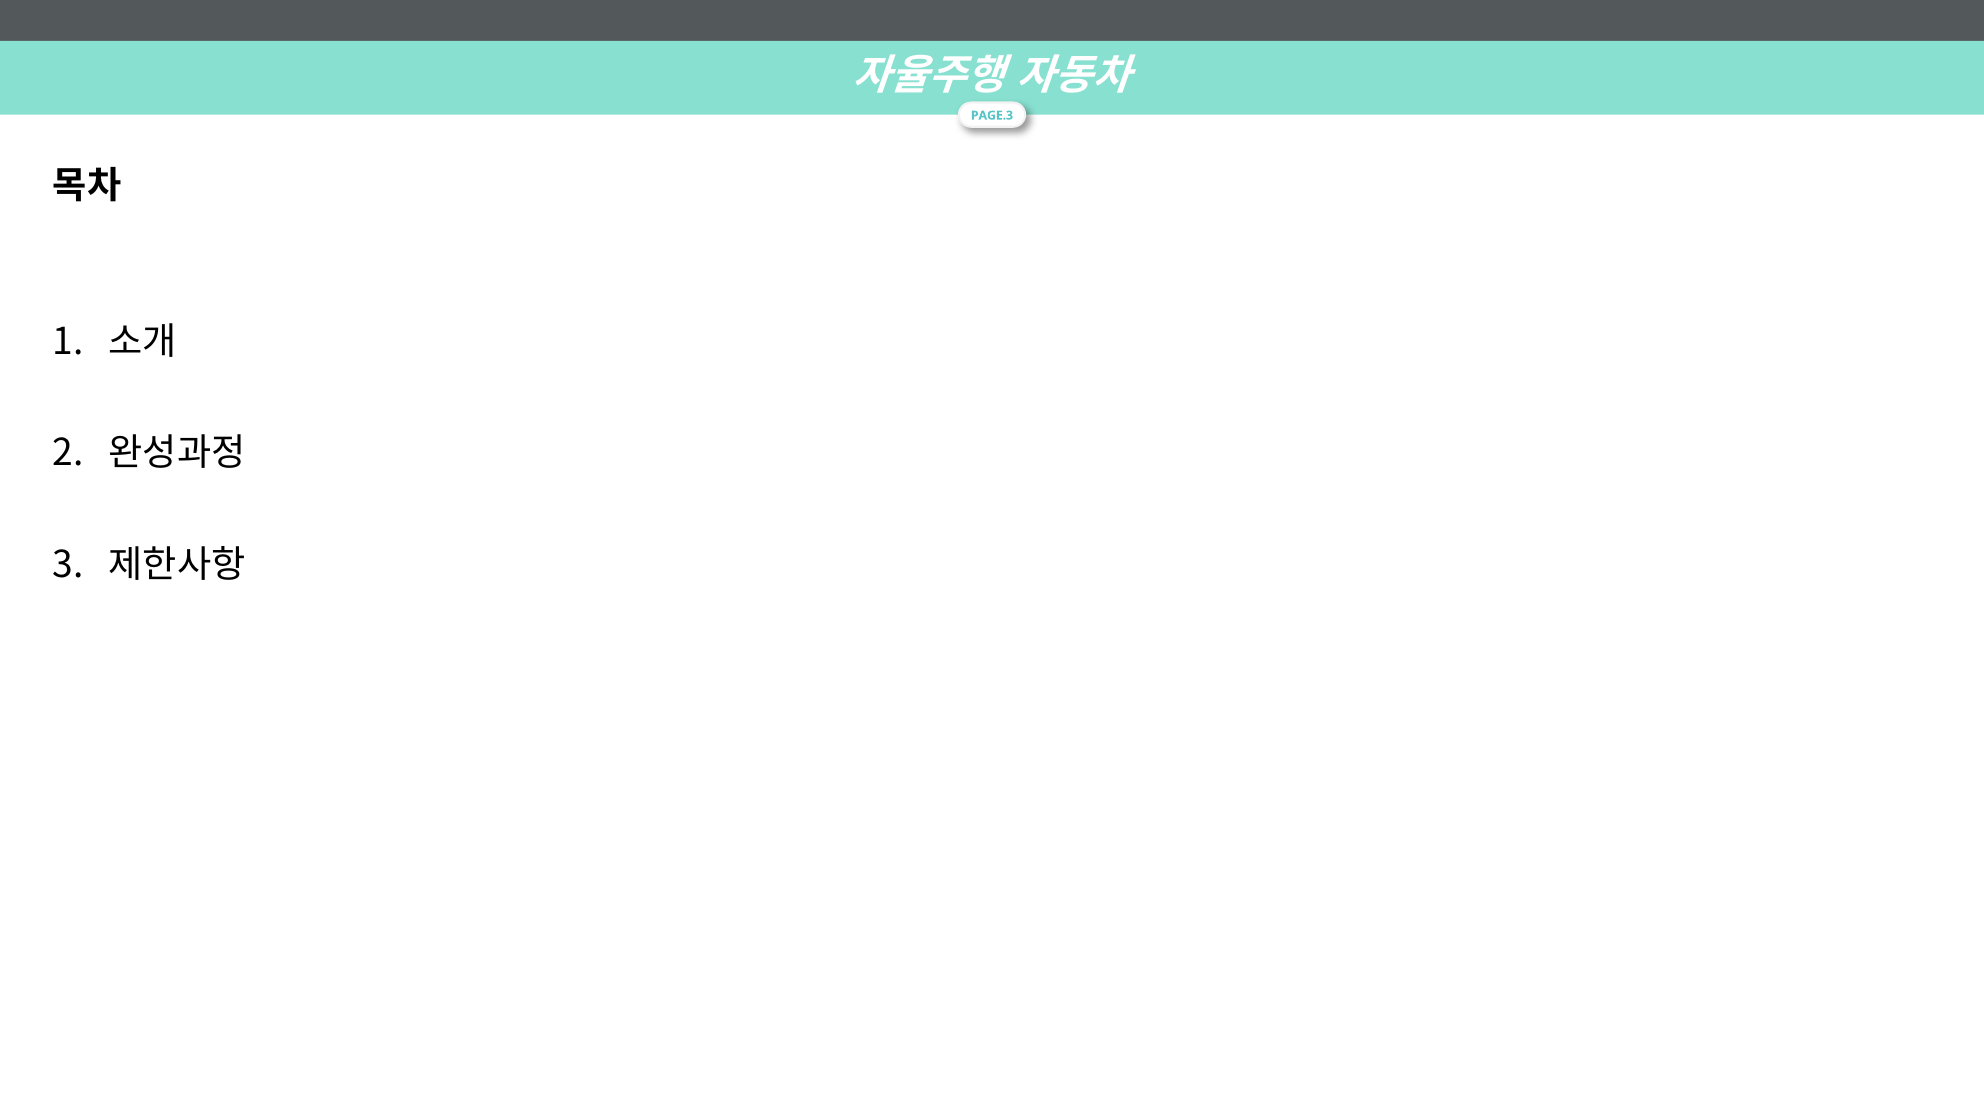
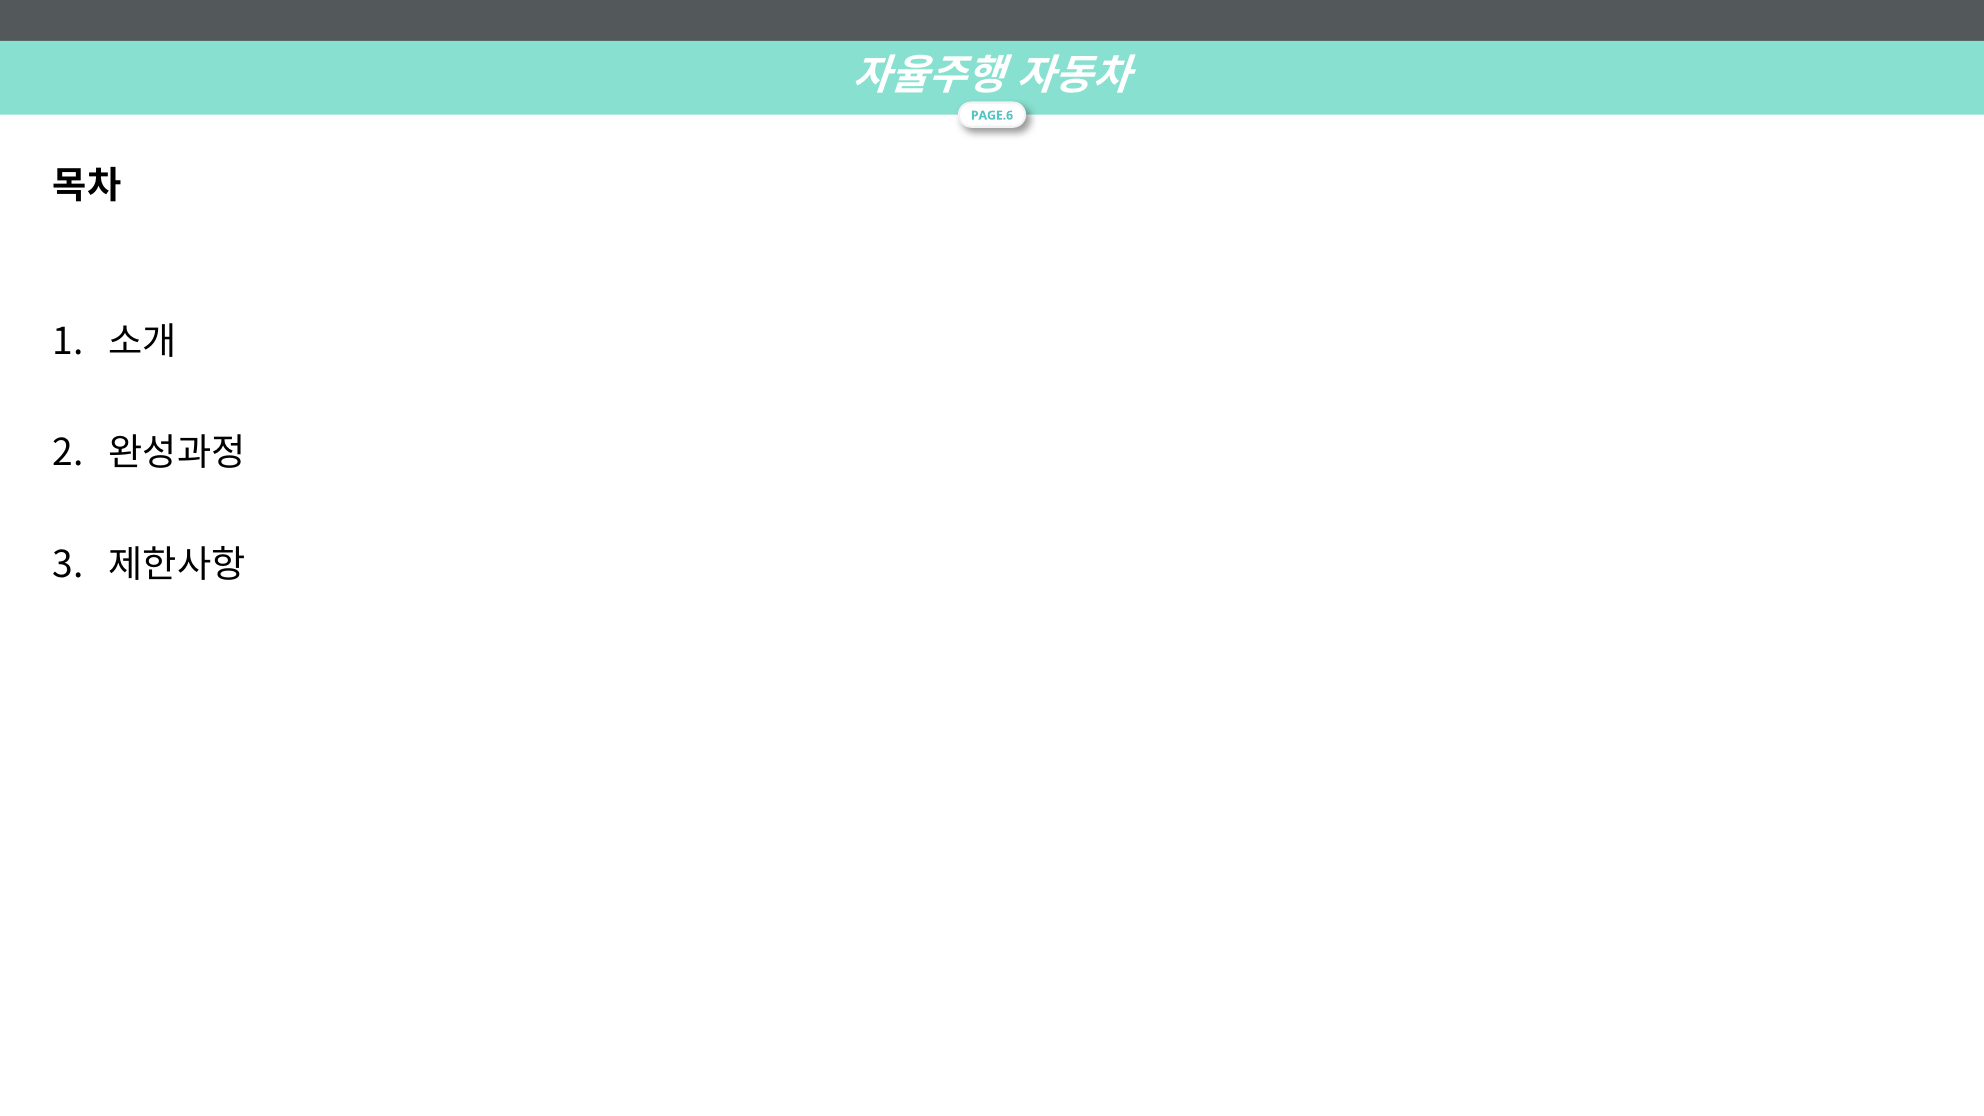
PAGE.3: PAGE.3 -> PAGE.6
